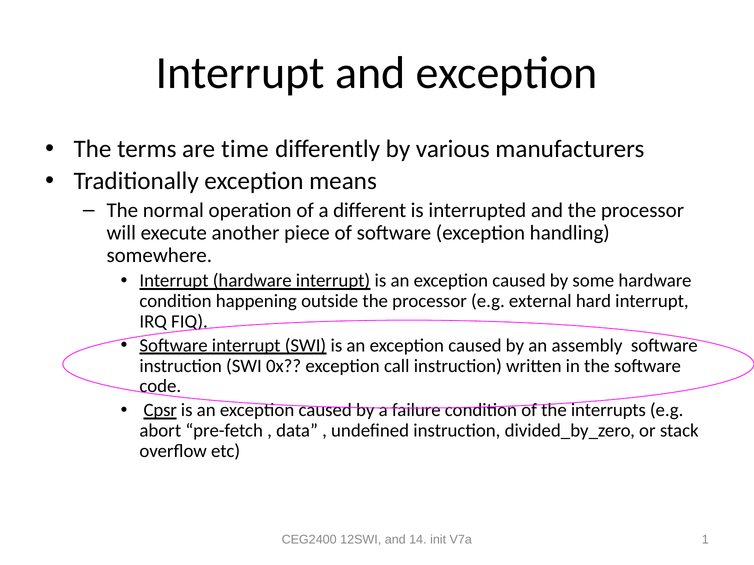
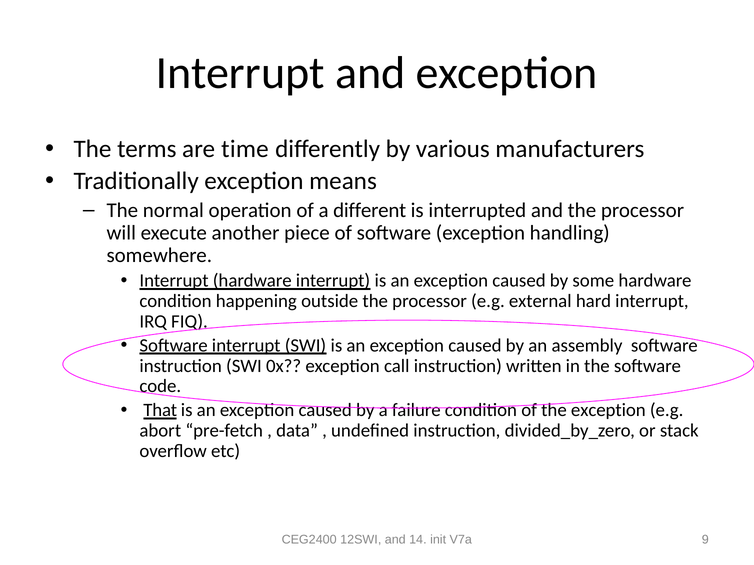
Cpsr: Cpsr -> That
the interrupts: interrupts -> exception
1: 1 -> 9
